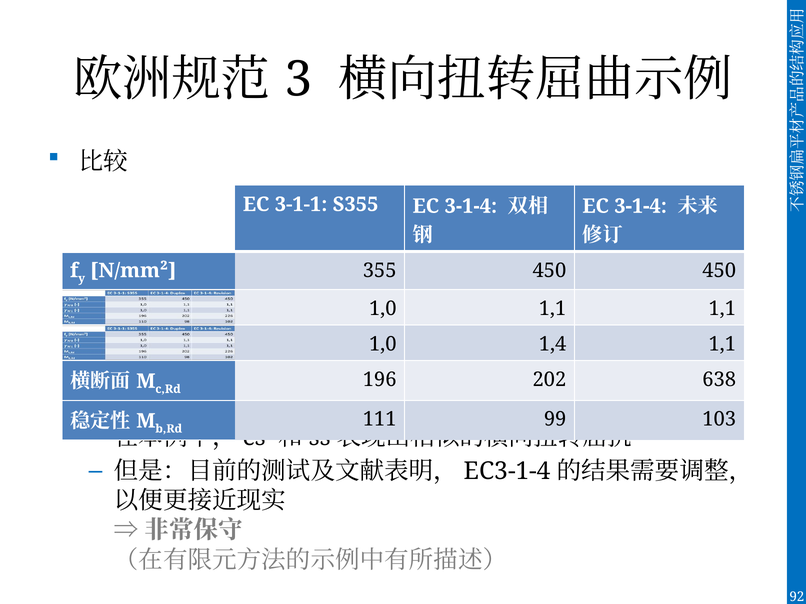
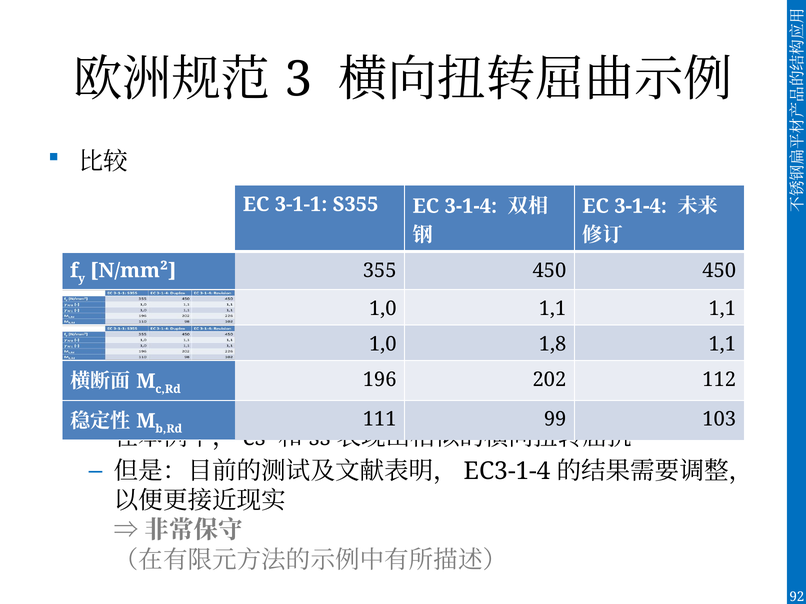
1,4: 1,4 -> 1,8
638: 638 -> 112
